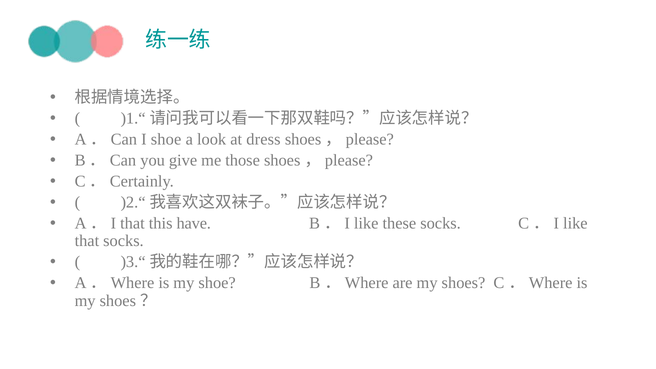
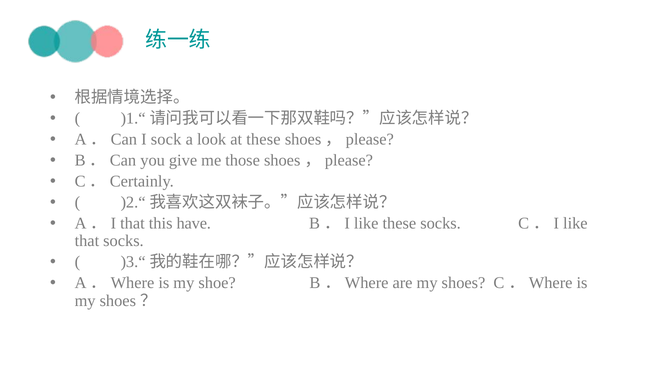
I shoe: shoe -> sock
at dress: dress -> these
